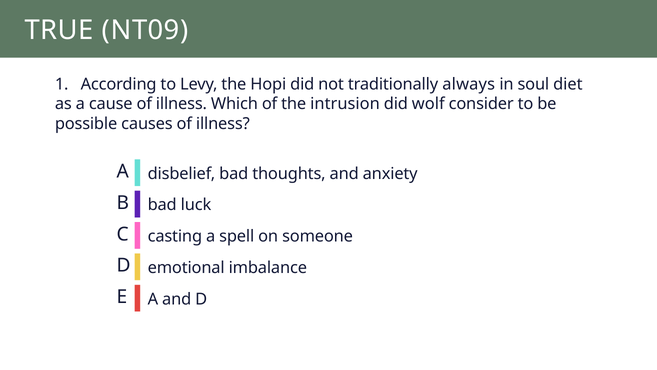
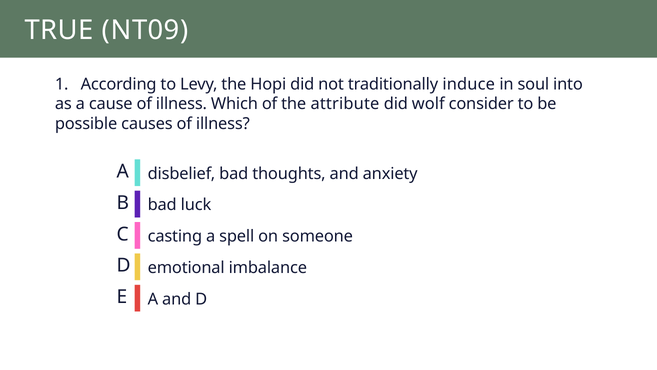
always: always -> induce
diet: diet -> into
intrusion: intrusion -> attribute
